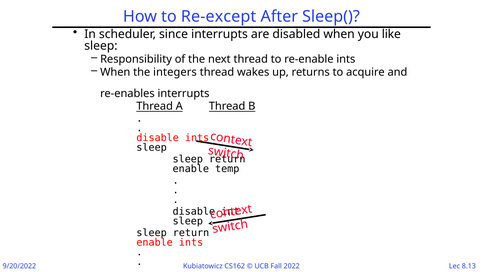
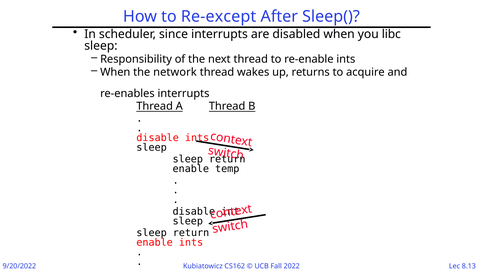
like: like -> libc
integers: integers -> network
